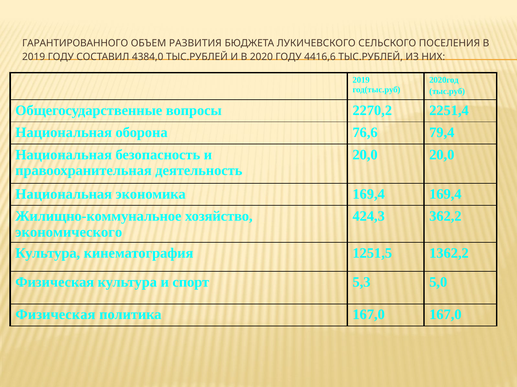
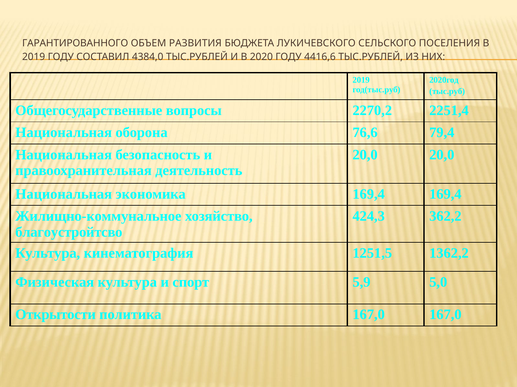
экономического: экономического -> благоустройтсво
5,3: 5,3 -> 5,9
Физическая at (55, 315): Физическая -> Открытости
